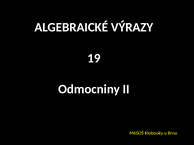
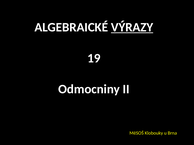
VÝRAZY underline: none -> present
